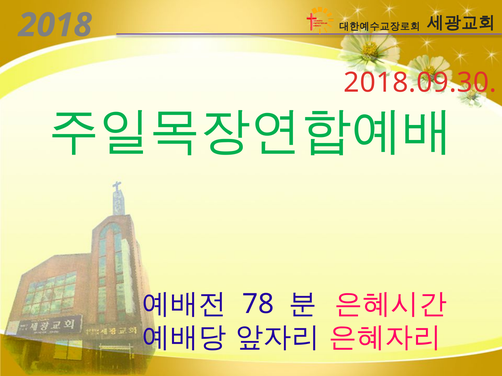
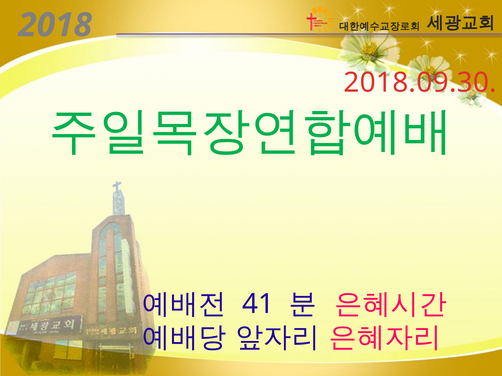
78: 78 -> 41
